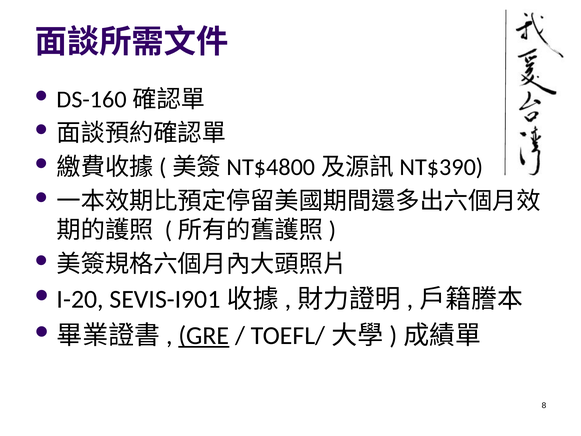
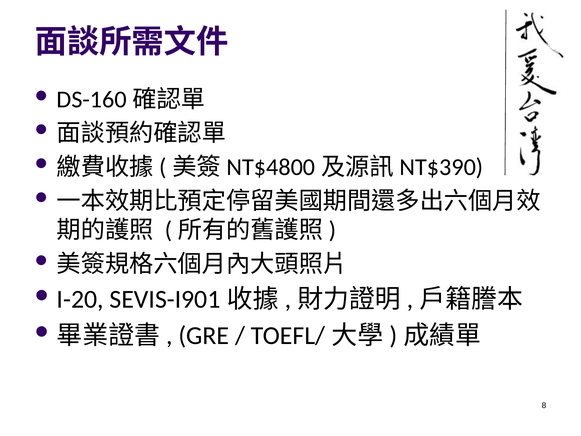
GRE underline: present -> none
